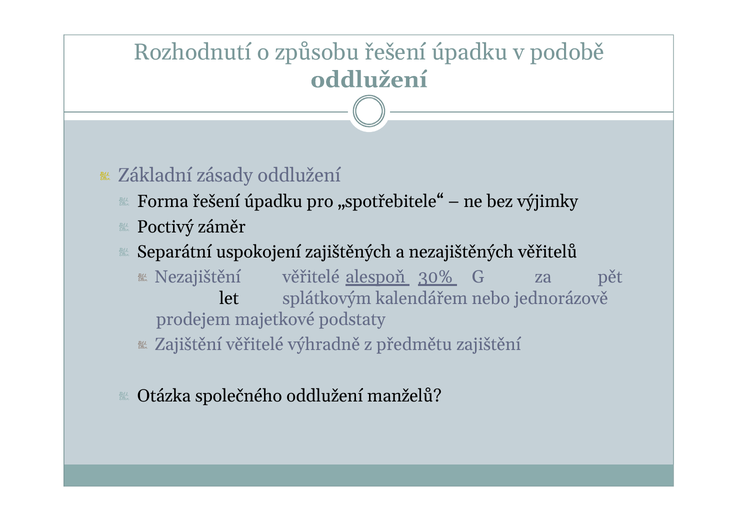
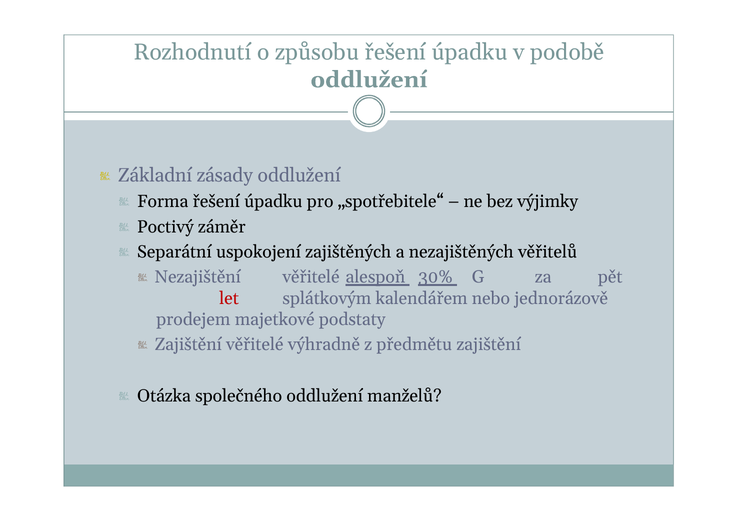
let colour: black -> red
